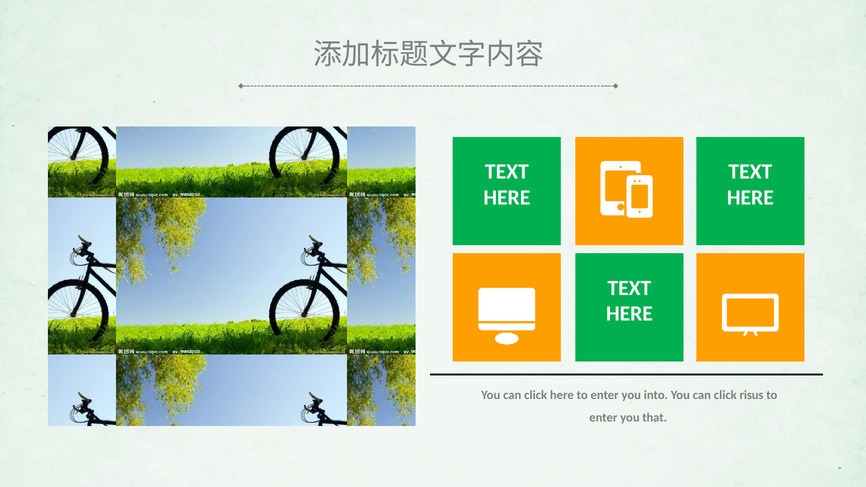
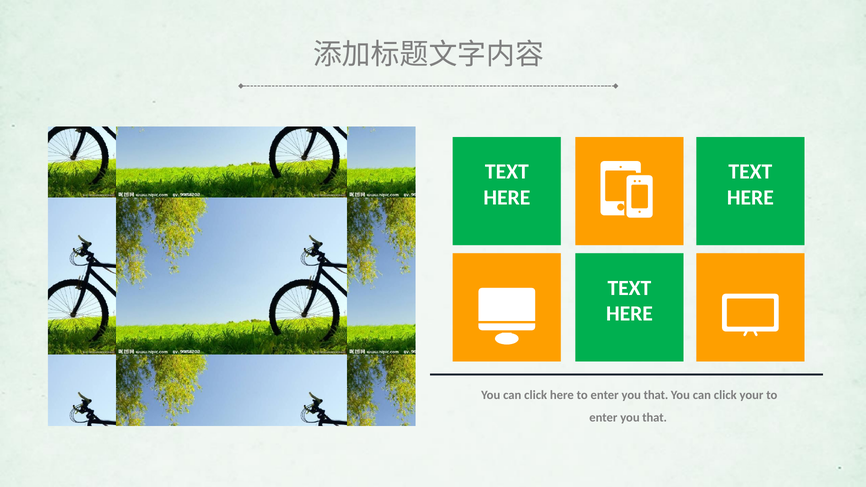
into at (656, 395): into -> that
risus: risus -> your
